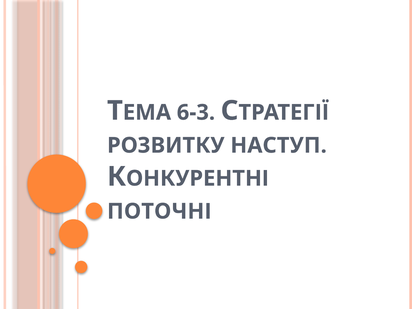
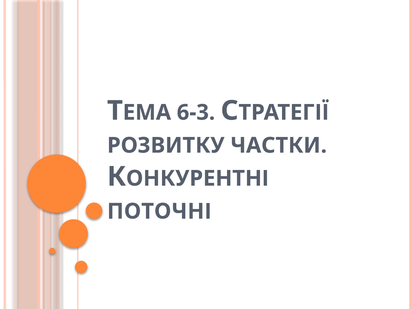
НАСТУП: НАСТУП -> ЧАСТКИ
